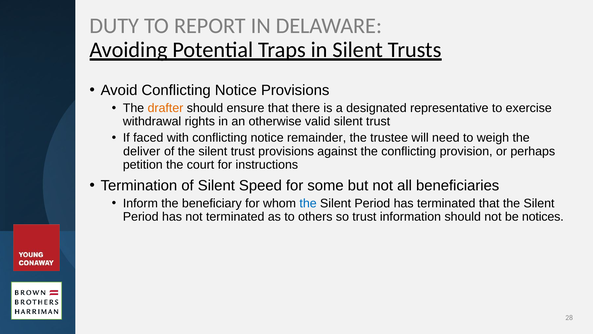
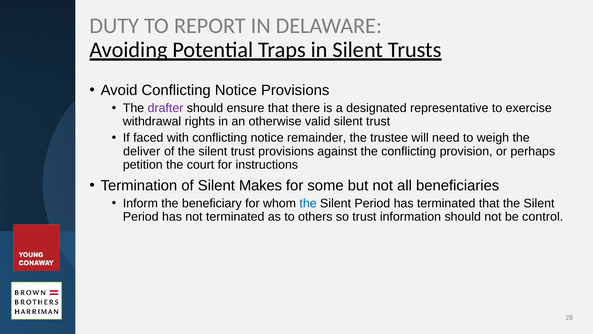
drafter colour: orange -> purple
Speed: Speed -> Makes
notices: notices -> control
